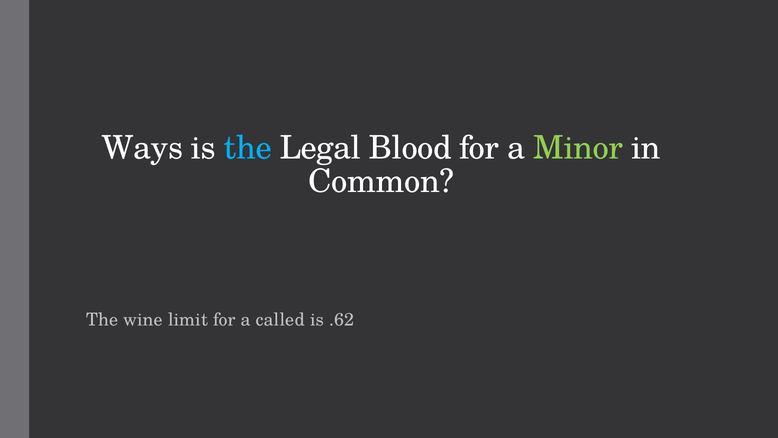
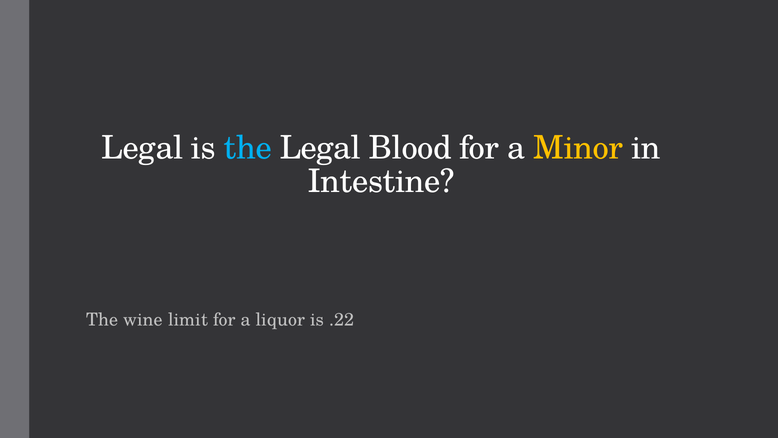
Ways at (142, 148): Ways -> Legal
Minor colour: light green -> yellow
Common: Common -> Intestine
called: called -> liquor
.62: .62 -> .22
